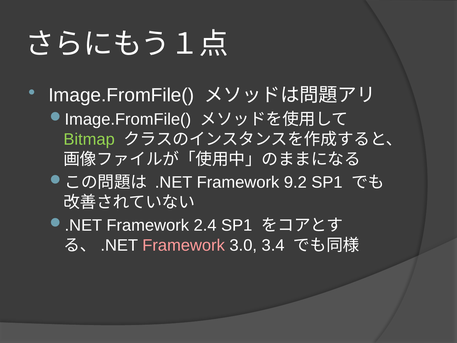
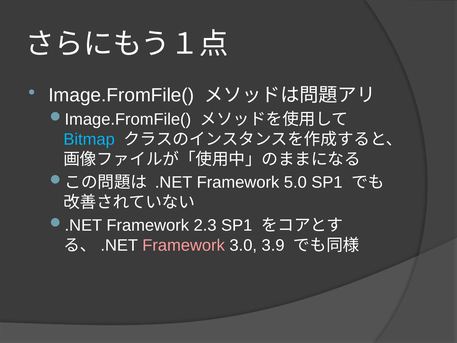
Bitmap colour: light green -> light blue
9.2: 9.2 -> 5.0
2.4: 2.4 -> 2.3
3.4: 3.4 -> 3.9
